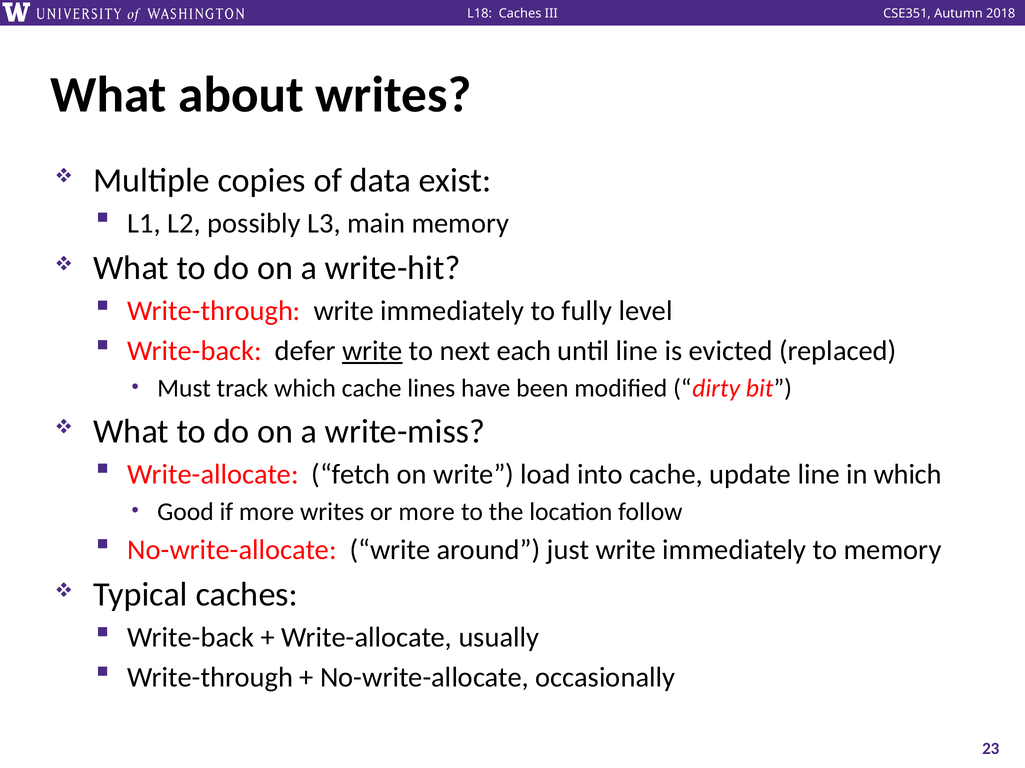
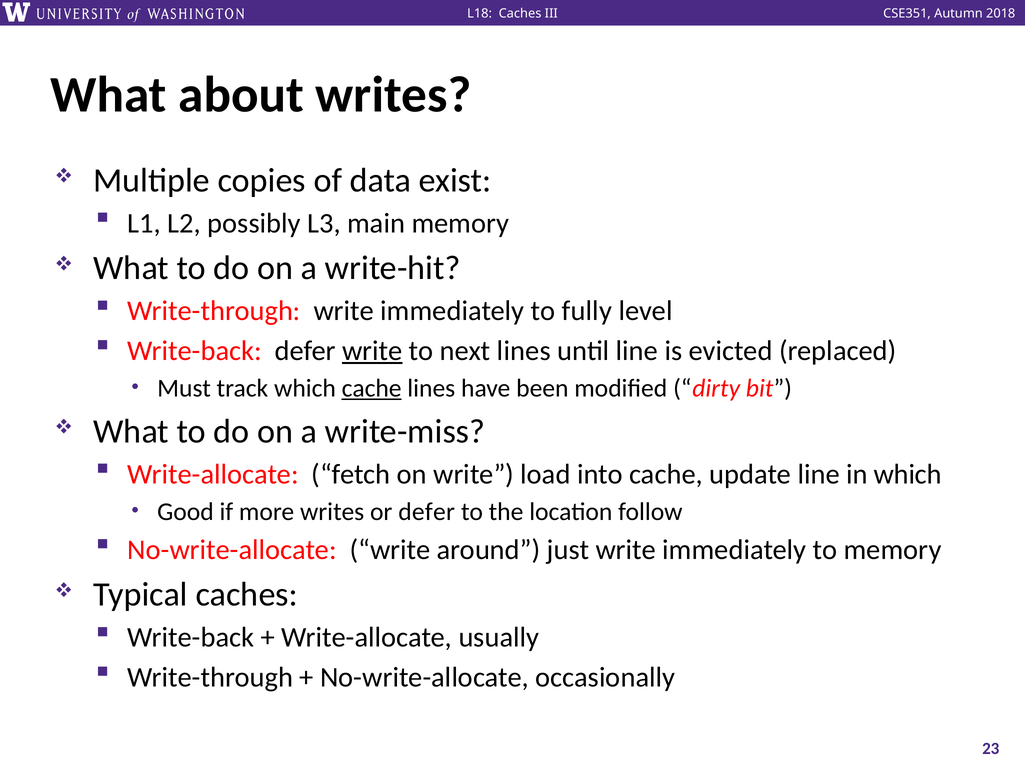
next each: each -> lines
cache at (372, 389) underline: none -> present
or more: more -> defer
